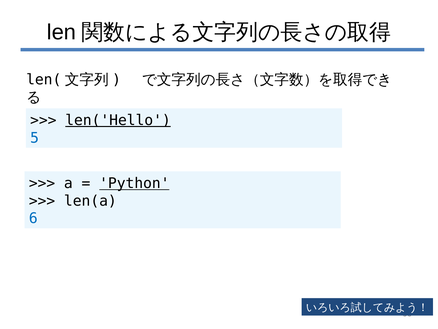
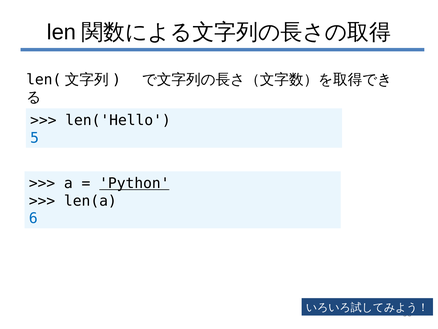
len('Hello underline: present -> none
